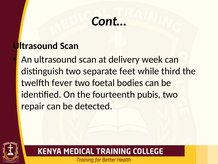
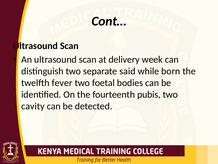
feet: feet -> said
third: third -> born
repair: repair -> cavity
